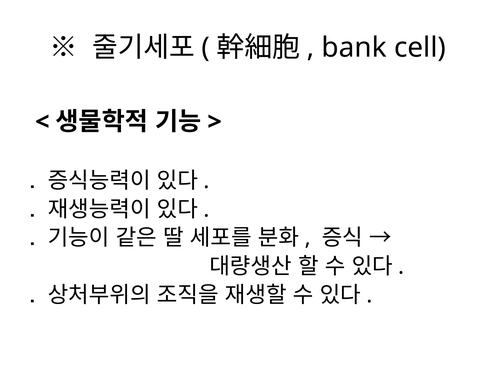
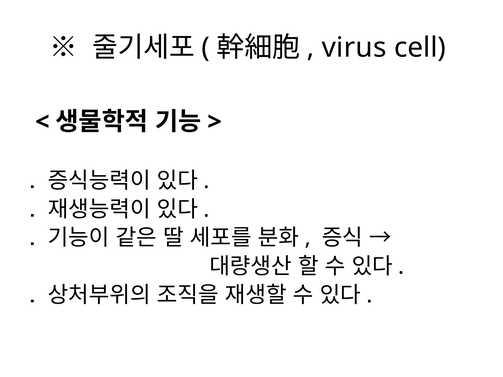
bank: bank -> virus
